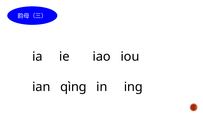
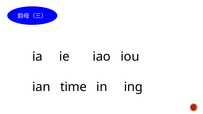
qìng: qìng -> time
